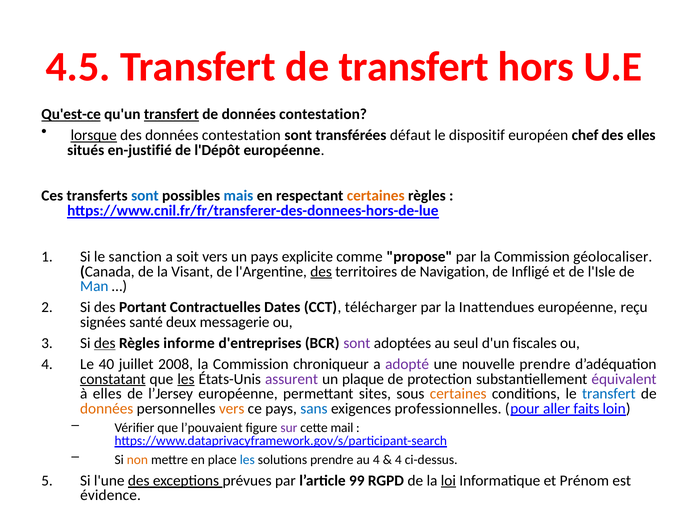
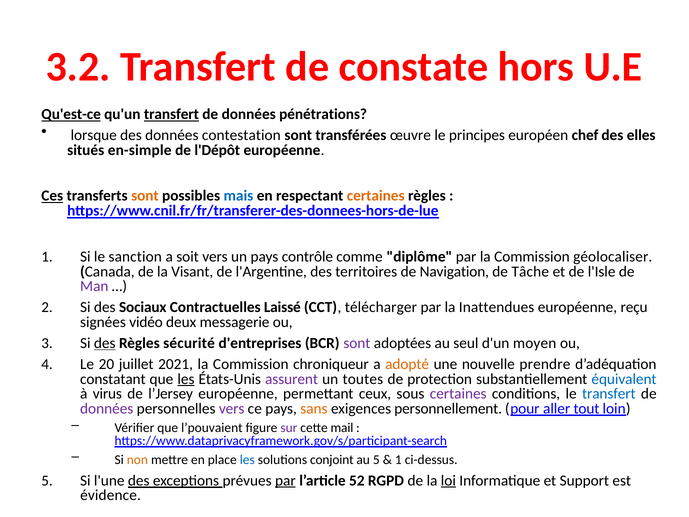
4.5: 4.5 -> 3.2
de transfert: transfert -> constate
de données contestation: contestation -> pénétrations
lorsque underline: present -> none
défaut: défaut -> œuvre
dispositif: dispositif -> principes
en-justifié: en-justifié -> en-simple
Ces underline: none -> present
sont at (145, 196) colour: blue -> orange
explicite: explicite -> contrôle
propose: propose -> diplôme
des at (321, 271) underline: present -> none
Infligé: Infligé -> Tâche
Man colour: blue -> purple
Portant: Portant -> Sociaux
Dates: Dates -> Laissé
santé: santé -> vidéo
informe: informe -> sécurité
fiscales: fiscales -> moyen
40: 40 -> 20
2008: 2008 -> 2021
adopté colour: purple -> orange
constatant underline: present -> none
plaque: plaque -> toutes
équivalent colour: purple -> blue
à elles: elles -> virus
sites: sites -> ceux
certaines at (458, 394) colour: orange -> purple
données at (107, 408) colour: orange -> purple
vers at (232, 408) colour: orange -> purple
sans colour: blue -> orange
professionnelles: professionnelles -> personnellement
faits: faits -> tout
solutions prendre: prendre -> conjoint
au 4: 4 -> 5
4 at (398, 459): 4 -> 1
par at (285, 480) underline: none -> present
99: 99 -> 52
Prénom: Prénom -> Support
